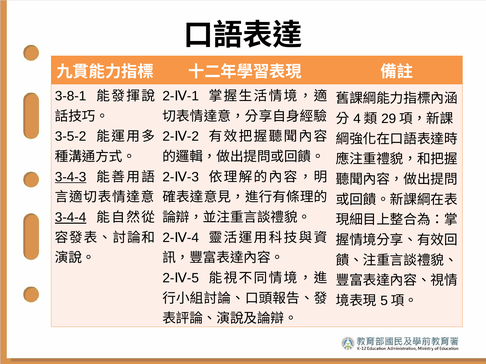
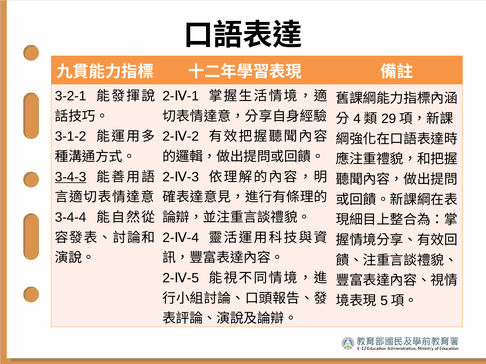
3-8-1: 3-8-1 -> 3-2-1
3-5-2: 3-5-2 -> 3-1-2
3-4-4 underline: present -> none
